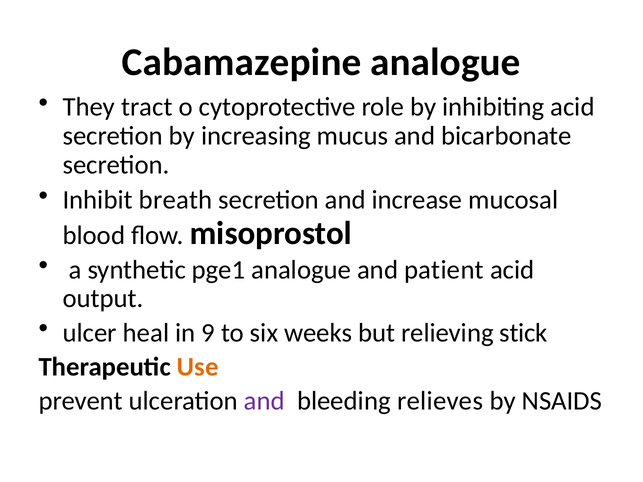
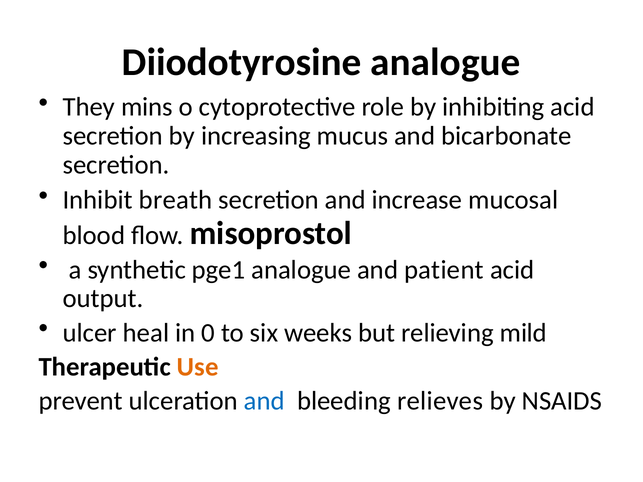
Cabamazepine: Cabamazepine -> Diiodotyrosine
tract: tract -> mins
9: 9 -> 0
stick: stick -> mild
and at (264, 401) colour: purple -> blue
